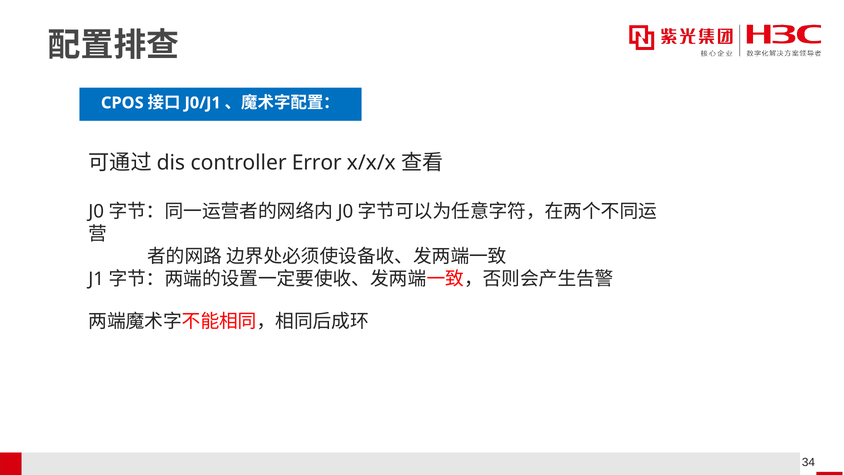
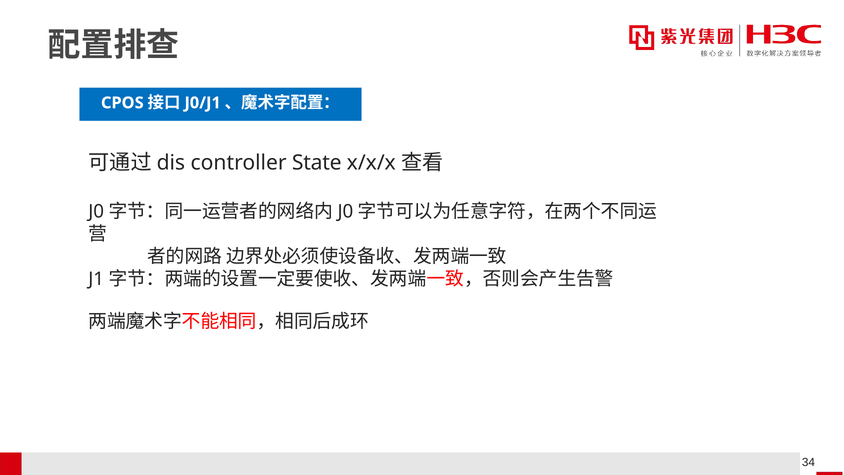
Error: Error -> State
